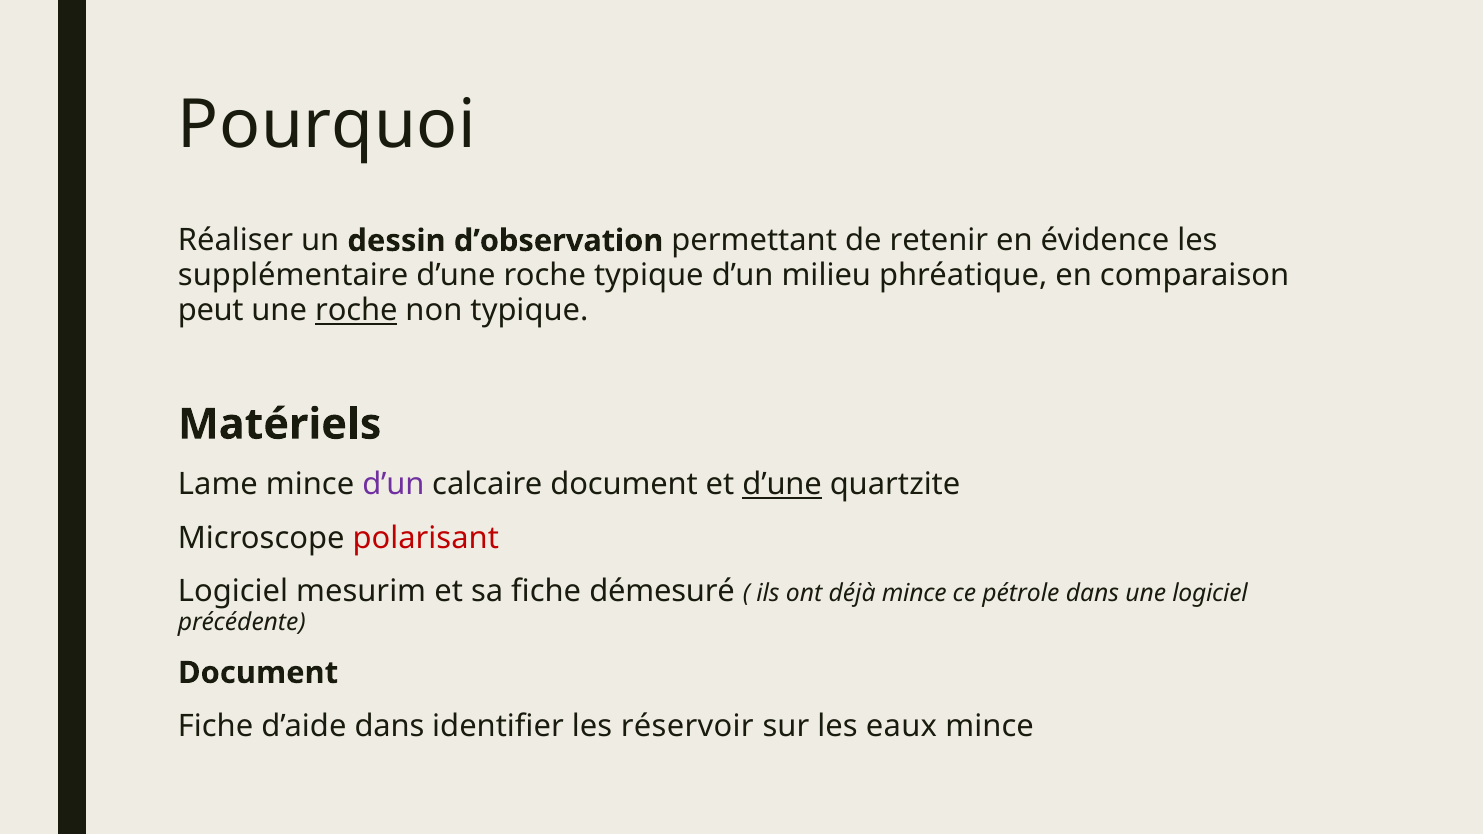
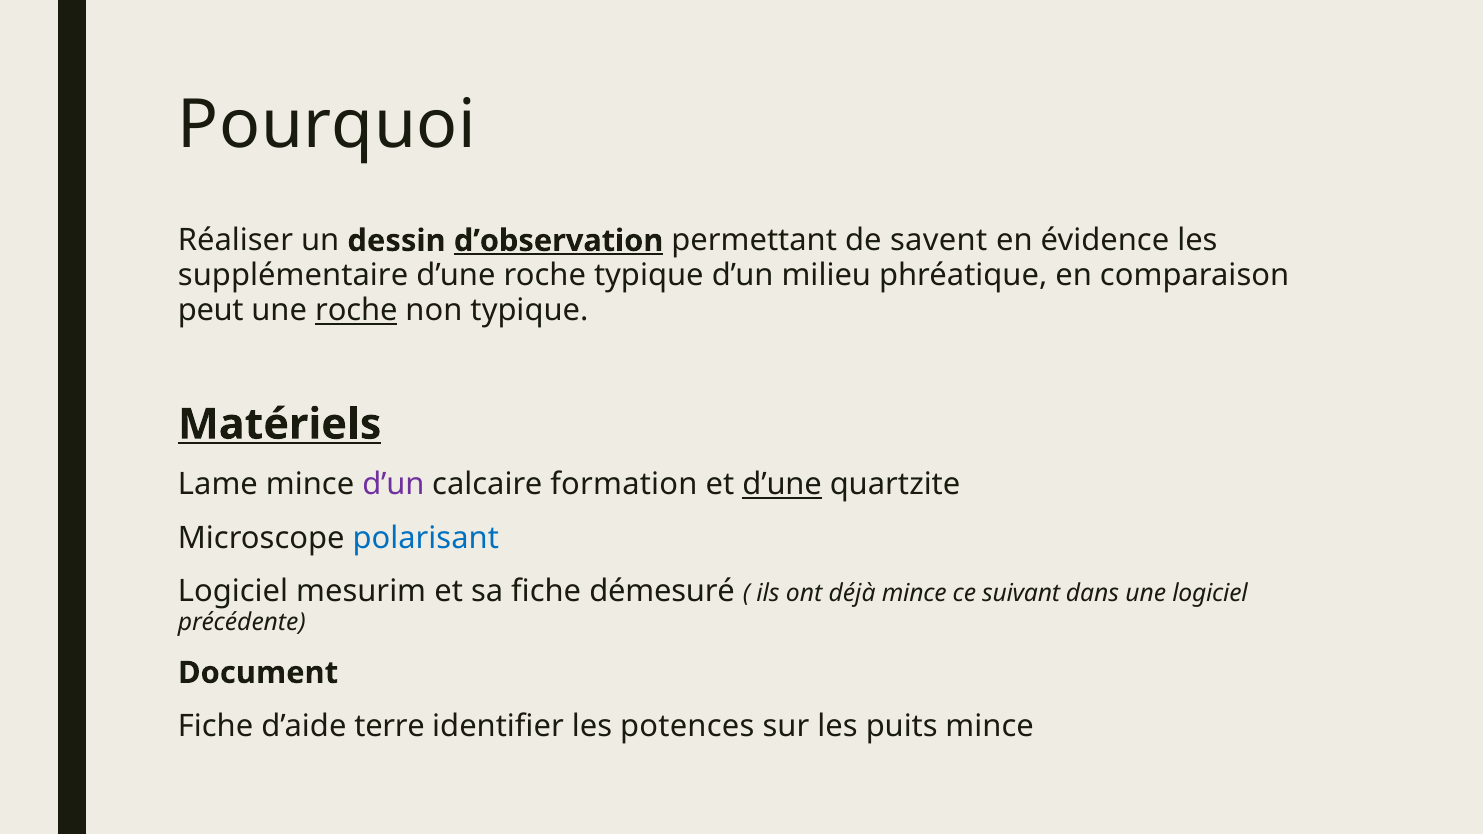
d’observation underline: none -> present
retenir: retenir -> savent
Matériels underline: none -> present
calcaire document: document -> formation
polarisant colour: red -> blue
pétrole: pétrole -> suivant
d’aide dans: dans -> terre
réservoir: réservoir -> potences
eaux: eaux -> puits
